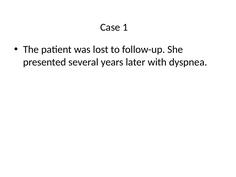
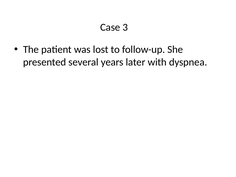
1: 1 -> 3
